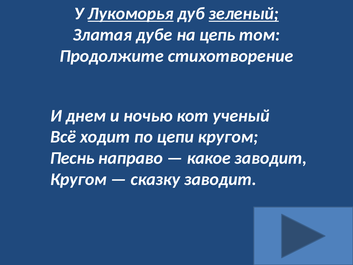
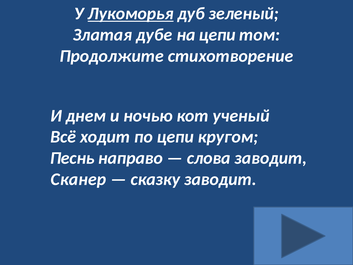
зеленый underline: present -> none
на цепь: цепь -> цепи
какое: какое -> слова
Кругом at (79, 179): Кругом -> Сканер
